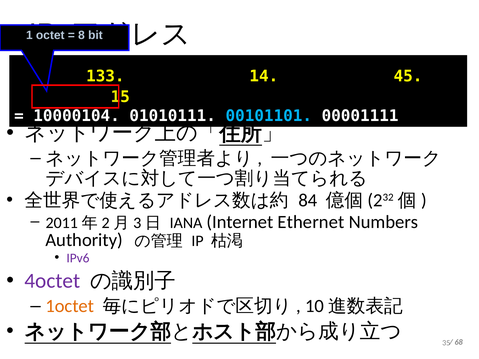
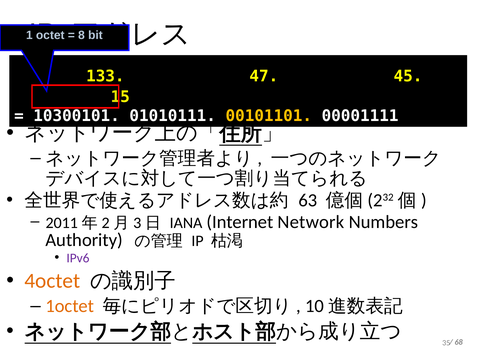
14: 14 -> 47
10000104: 10000104 -> 10300101
00101101 colour: light blue -> yellow
84: 84 -> 63
Ethernet: Ethernet -> Network
4octet colour: purple -> orange
